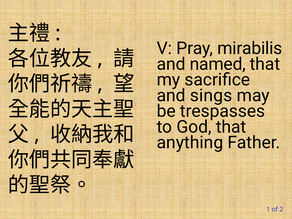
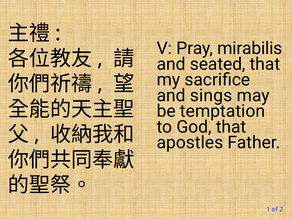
named: named -> seated
trespasses: trespasses -> temptation
anything: anything -> apostles
